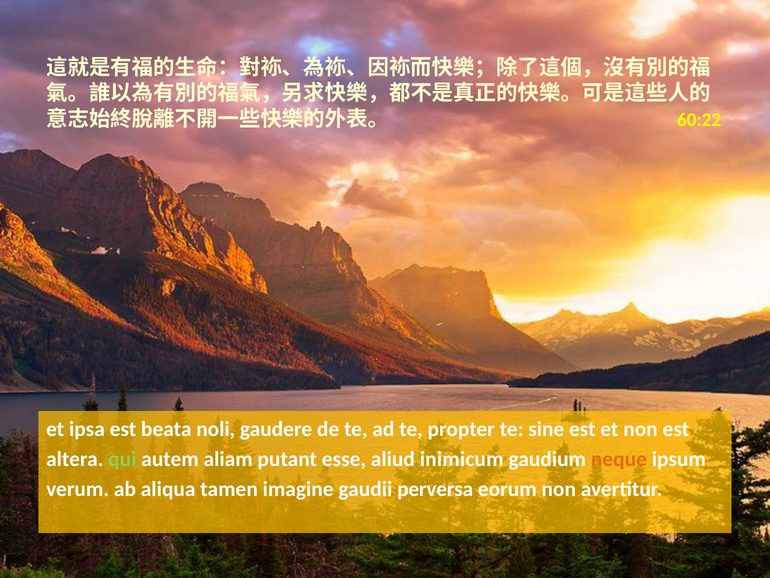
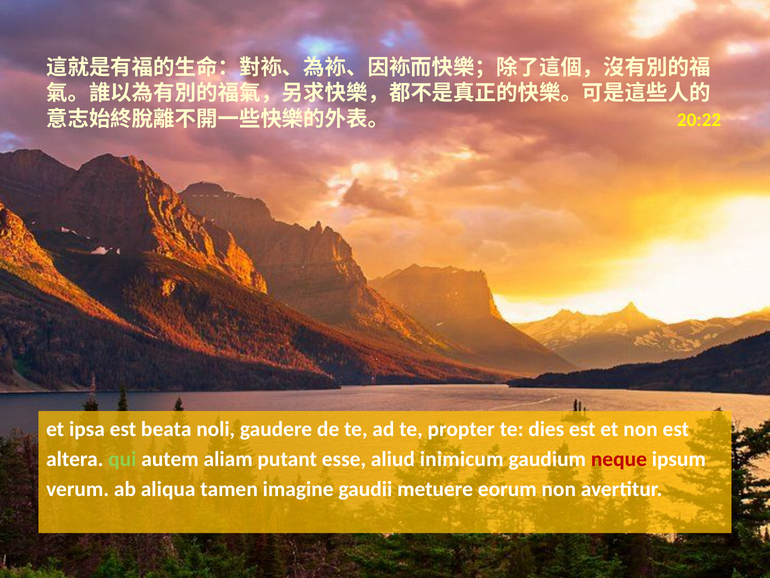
60:22: 60:22 -> 20:22
sine: sine -> dies
neque colour: orange -> red
perversa: perversa -> metuere
